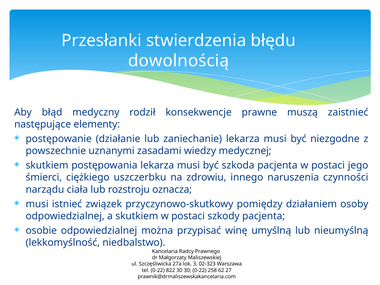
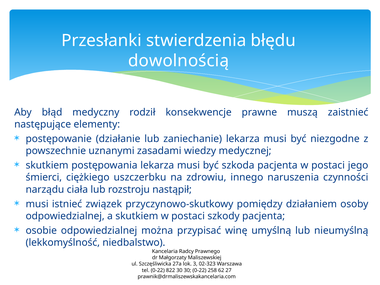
oznacza: oznacza -> nastąpił
